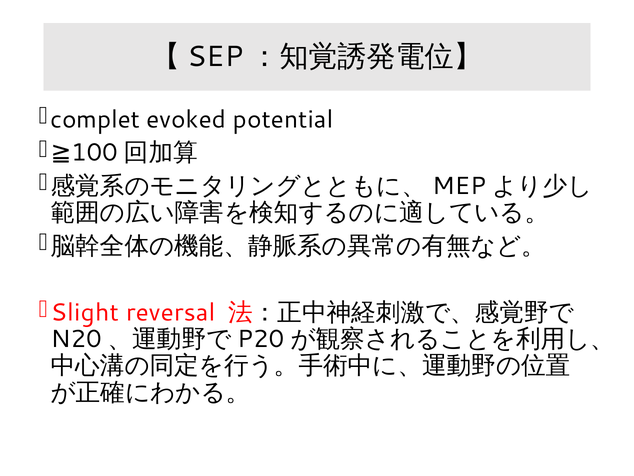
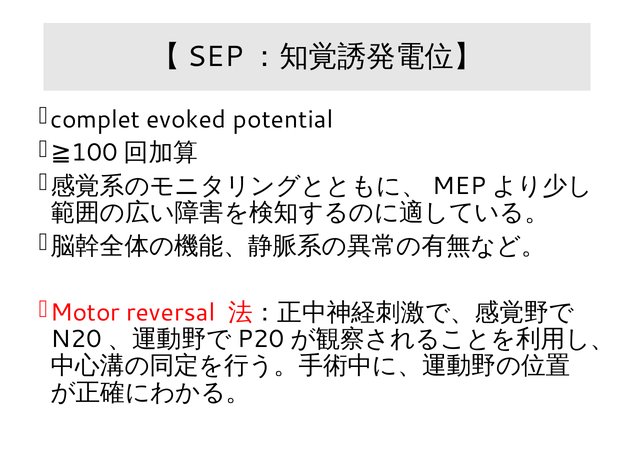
Slight: Slight -> Motor
